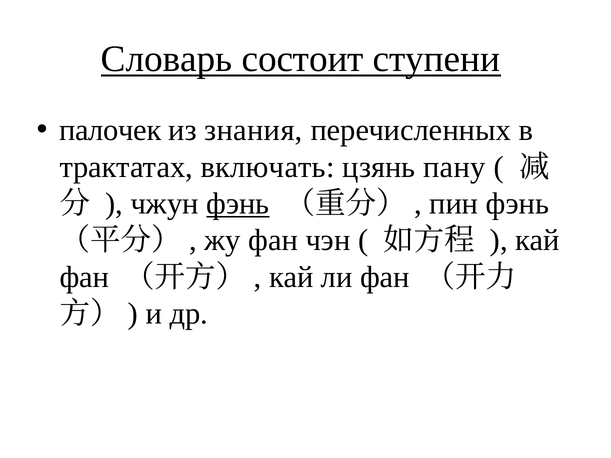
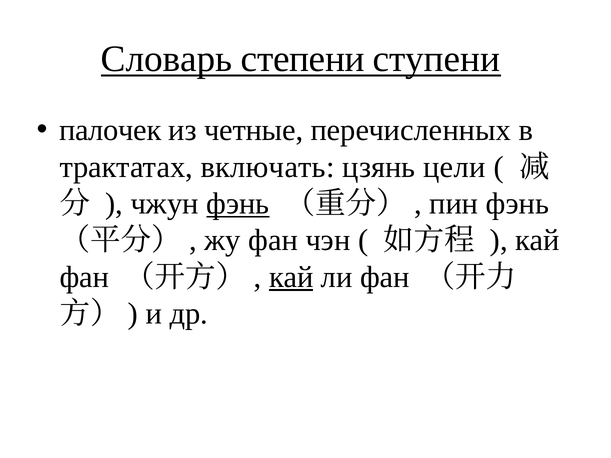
состоит: состоит -> степени
знания: знания -> четные
пану: пану -> цели
кай at (291, 277) underline: none -> present
